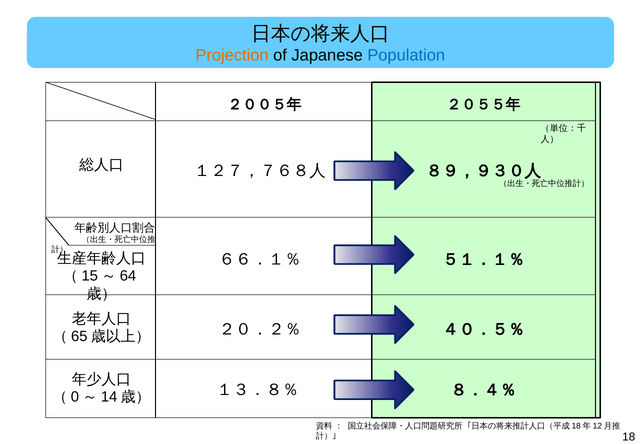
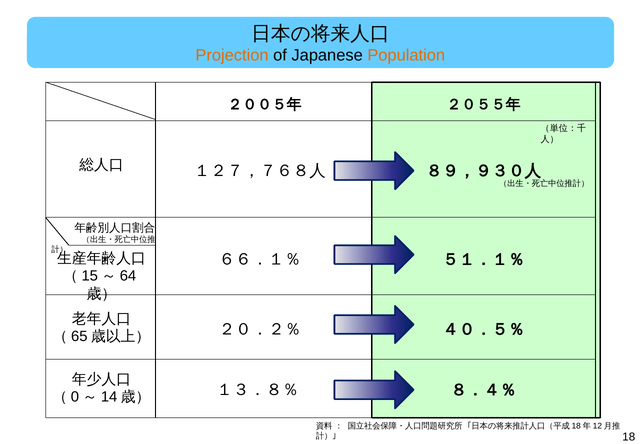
Population colour: blue -> orange
